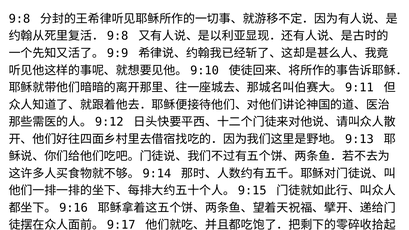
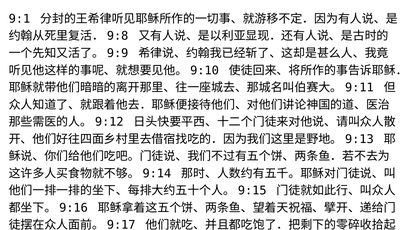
9:8: 9:8 -> 9:1
